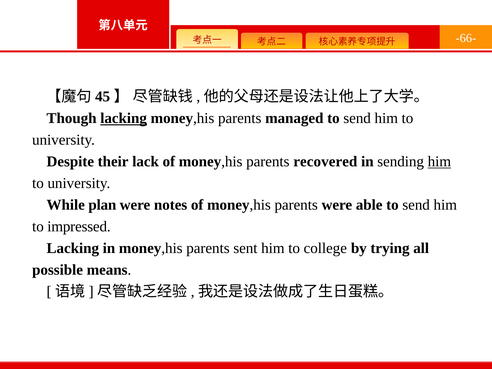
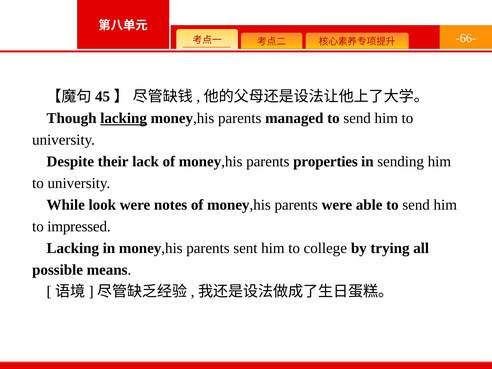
recovered: recovered -> properties
him at (439, 162) underline: present -> none
plan: plan -> look
